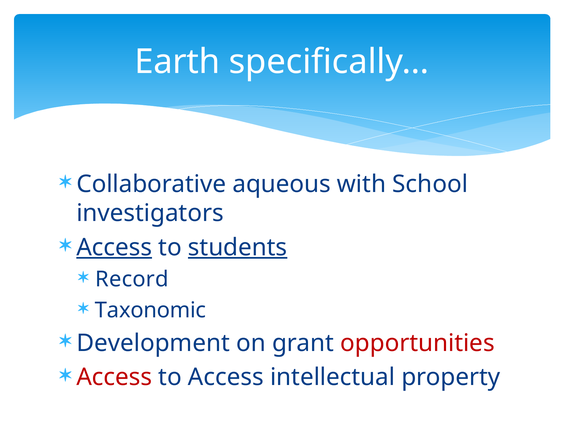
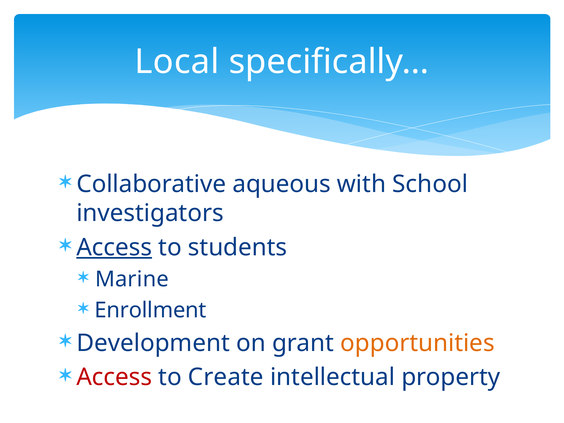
Earth: Earth -> Local
students underline: present -> none
Record: Record -> Marine
Taxonomic: Taxonomic -> Enrollment
opportunities colour: red -> orange
to Access: Access -> Create
